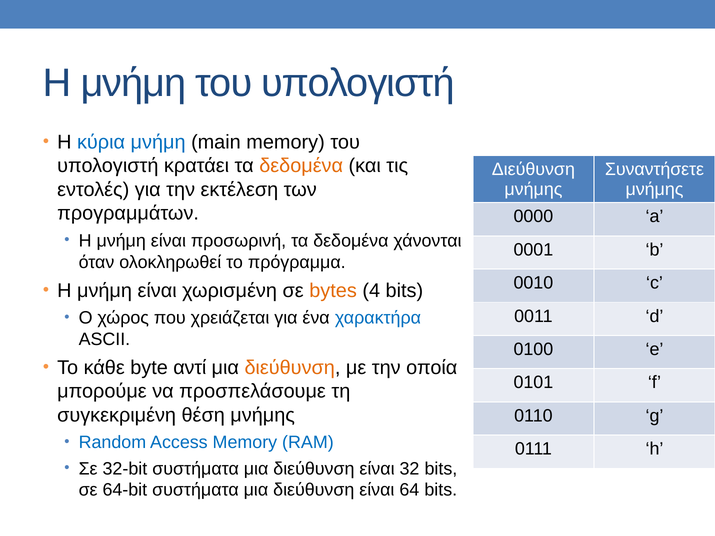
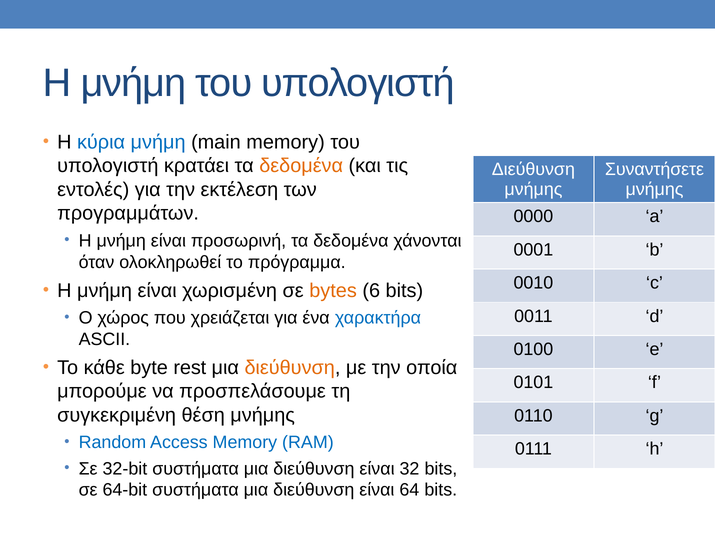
4: 4 -> 6
αντί: αντί -> rest
